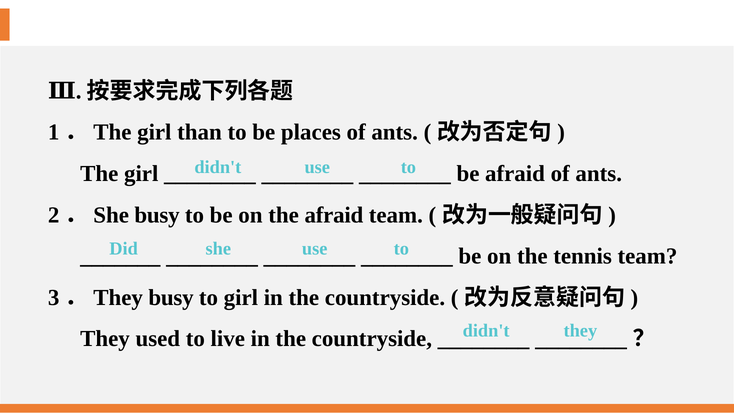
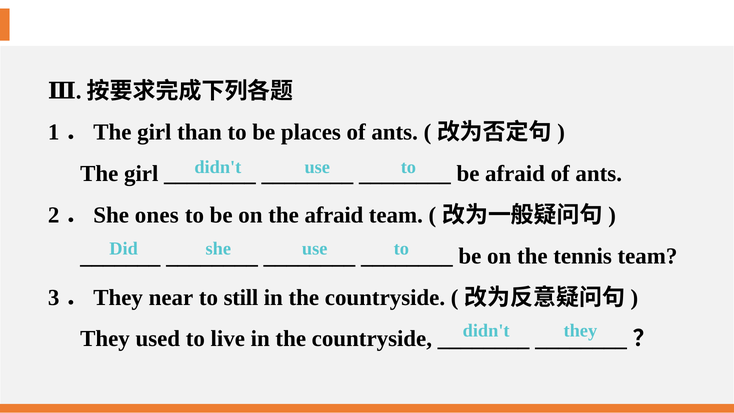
She busy: busy -> ones
They busy: busy -> near
to girl: girl -> still
